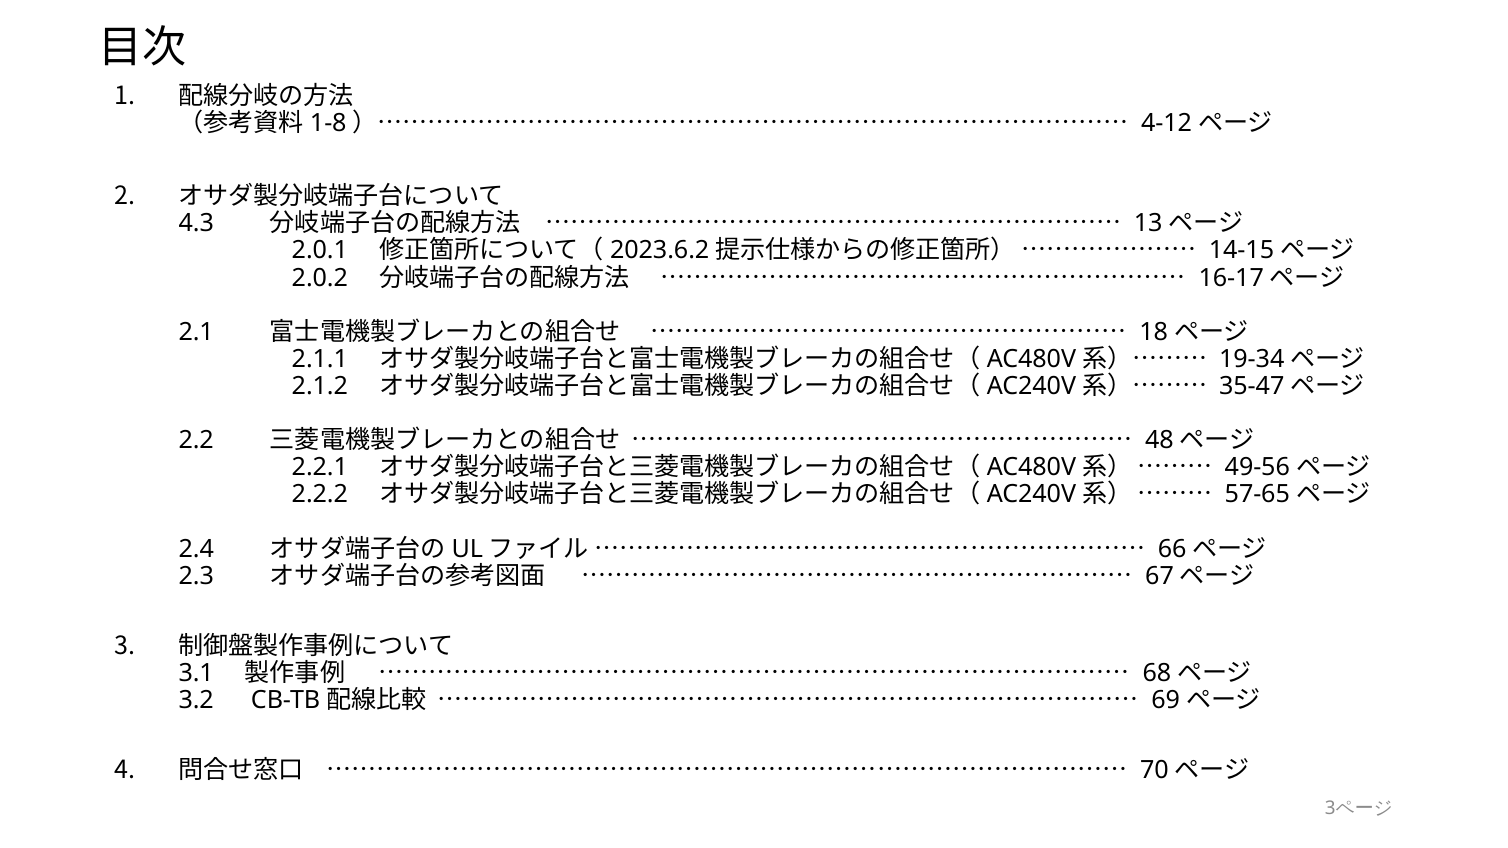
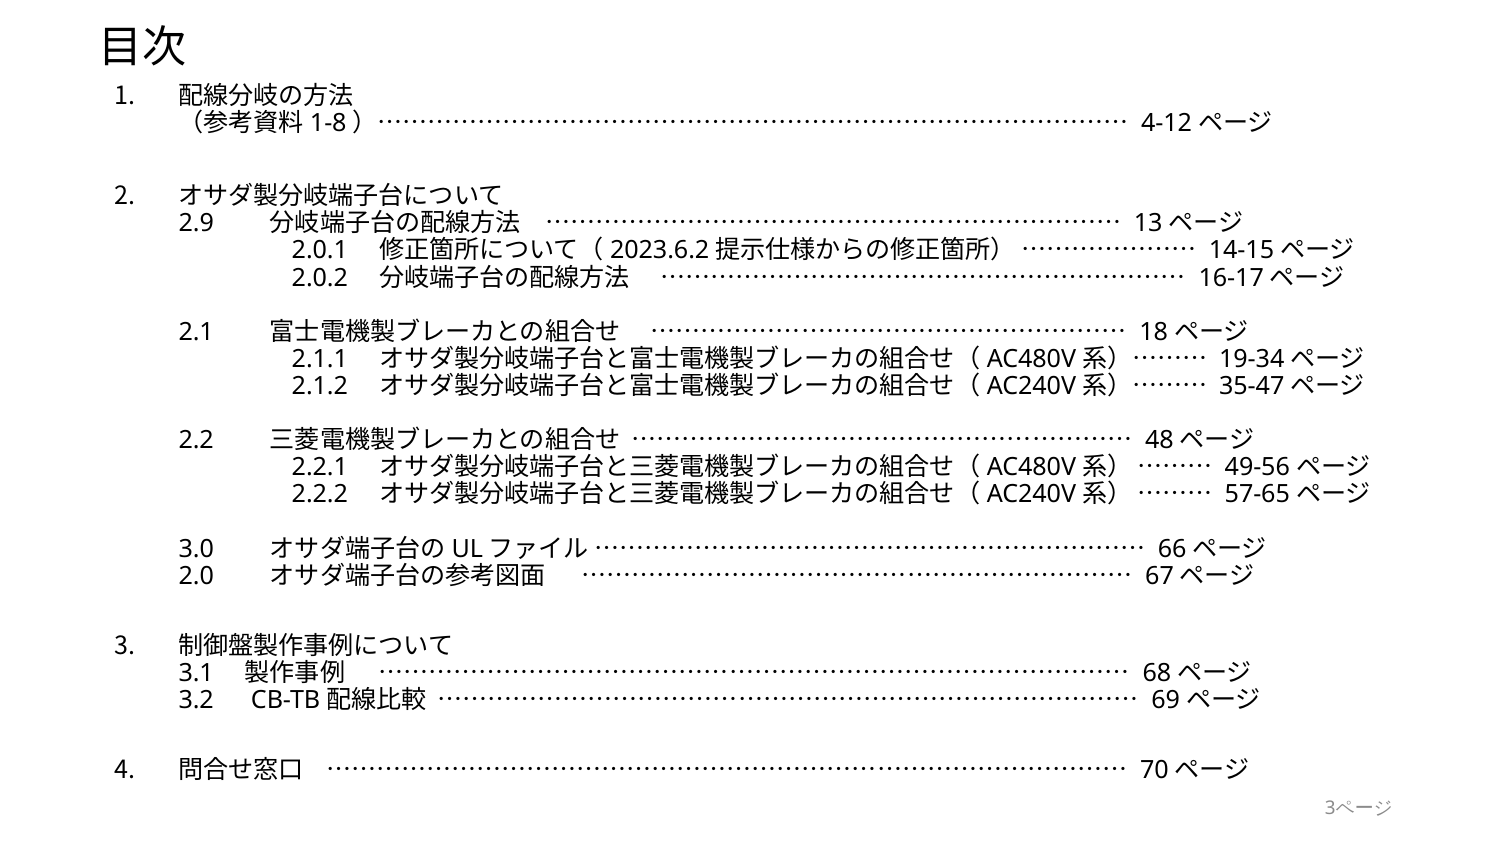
4.3: 4.3 -> 2.9
2.4: 2.4 -> 3.0
2.3: 2.3 -> 2.0
